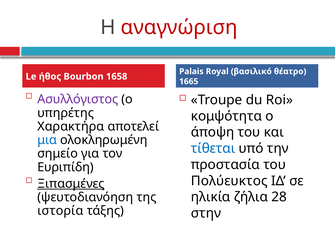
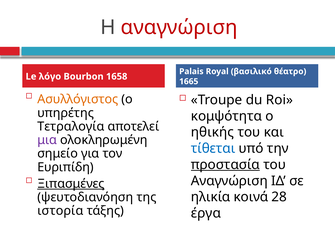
ήθος: ήθος -> λόγο
Ασυλλόγιστος colour: purple -> orange
Χαρακτήρα: Χαρακτήρα -> Τετραλογία
άποψη: άποψη -> ηθικής
μια colour: blue -> purple
προστασία underline: none -> present
Πολύευκτος at (229, 181): Πολύευκτος -> Αναγνώριση
ζήλια: ζήλια -> κοινά
στην: στην -> έργα
